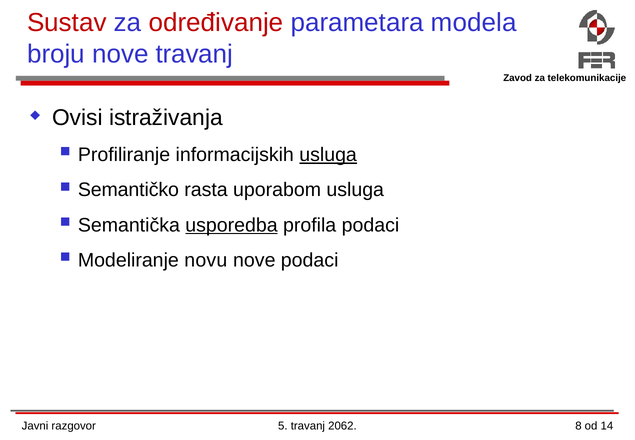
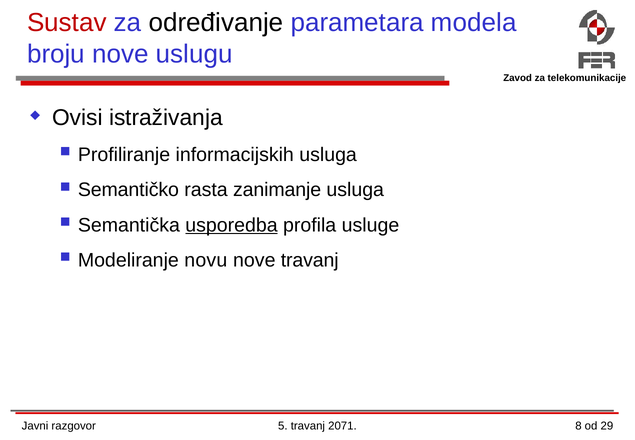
određivanje colour: red -> black
nove travanj: travanj -> uslugu
usluga at (328, 155) underline: present -> none
uporabom: uporabom -> zanimanje
profila podaci: podaci -> usluge
nove podaci: podaci -> travanj
2062: 2062 -> 2071
14: 14 -> 29
